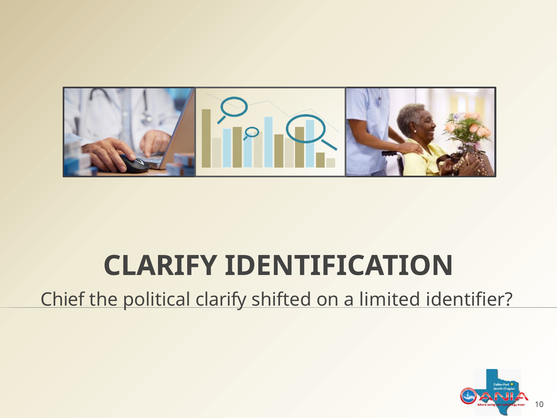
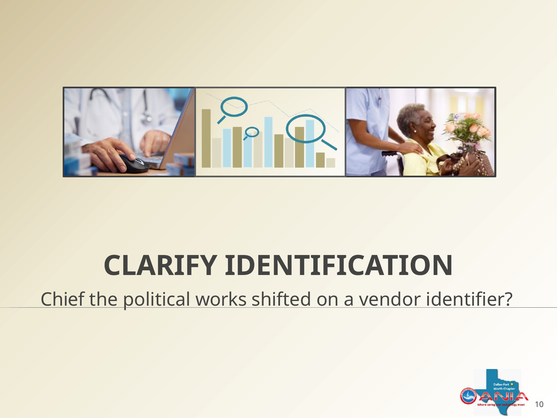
political clarify: clarify -> works
limited: limited -> vendor
